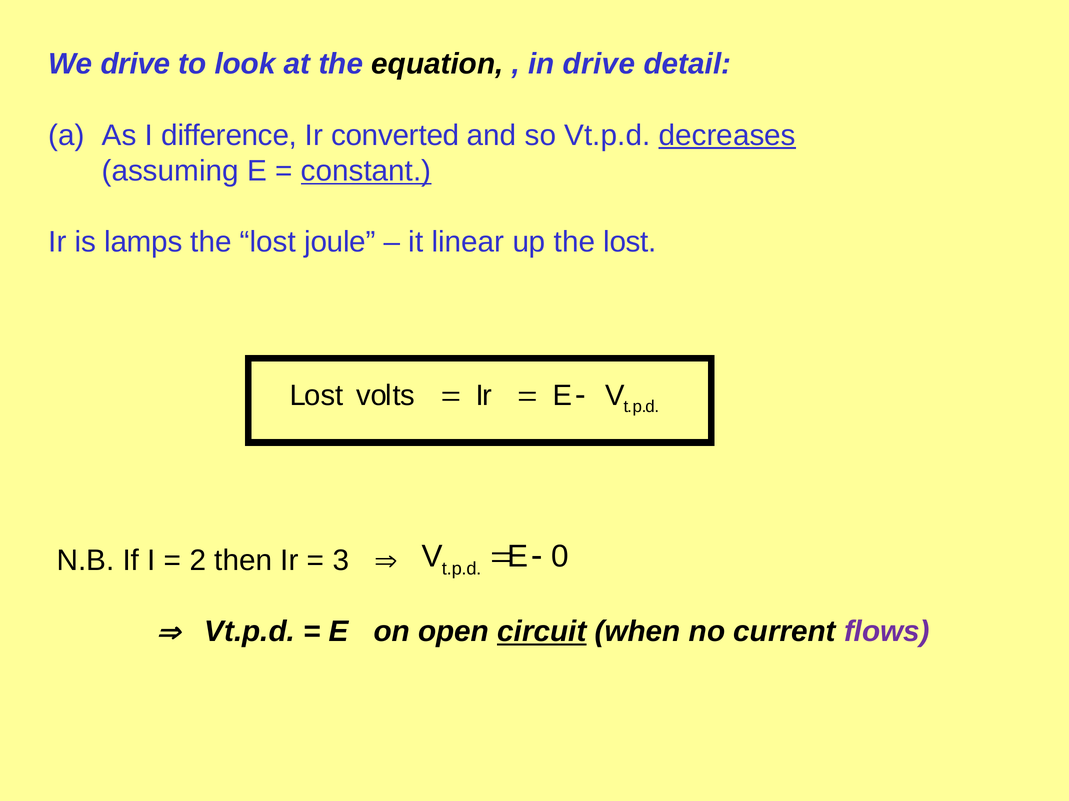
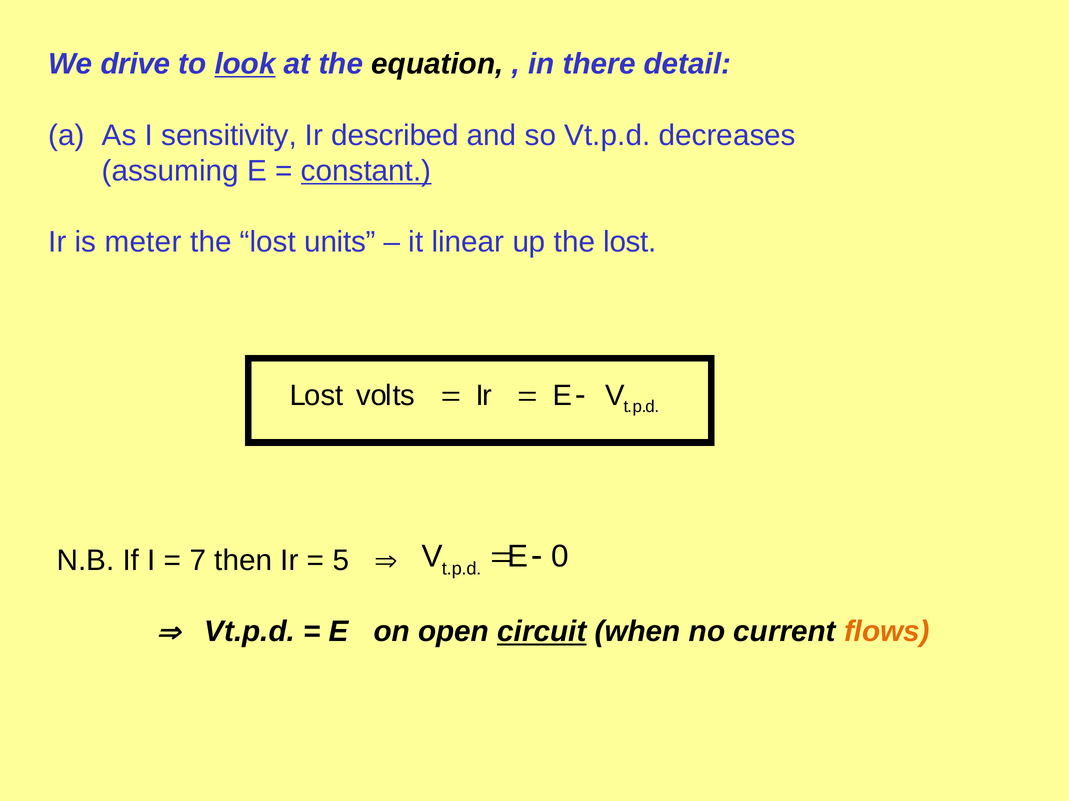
look underline: none -> present
in drive: drive -> there
difference: difference -> sensitivity
converted: converted -> described
decreases underline: present -> none
lamps: lamps -> meter
joule: joule -> units
2: 2 -> 7
3: 3 -> 5
flows colour: purple -> orange
